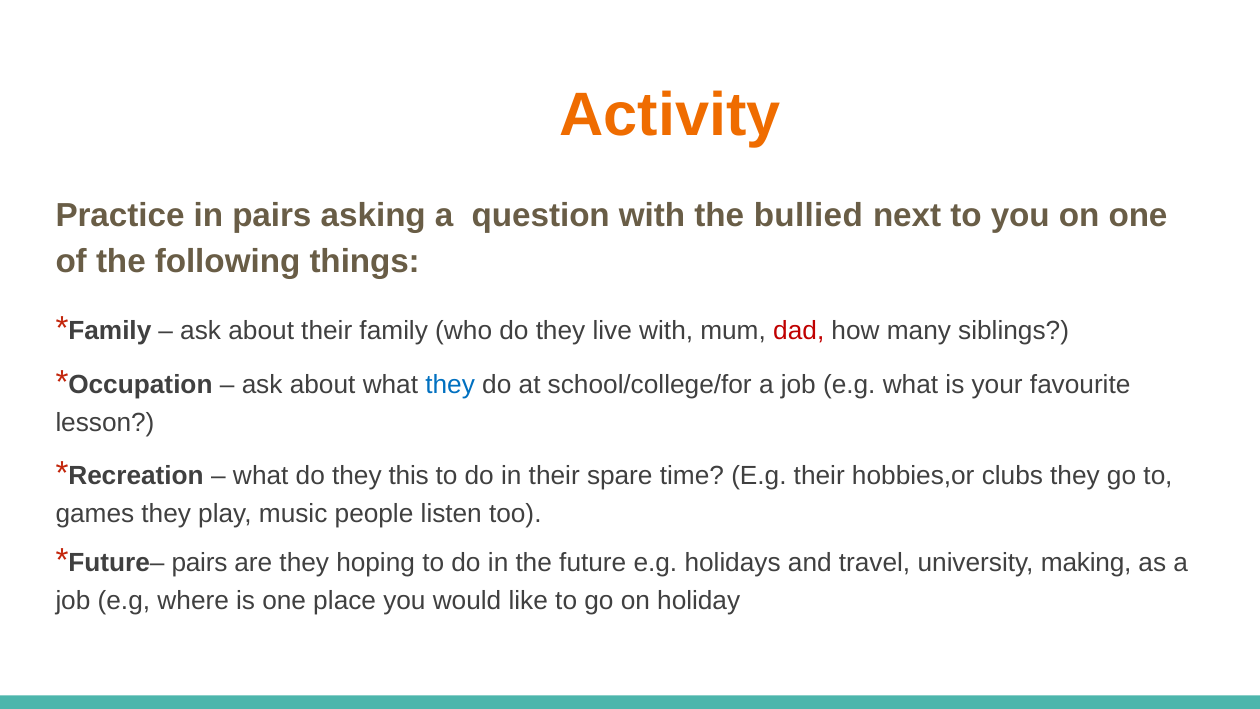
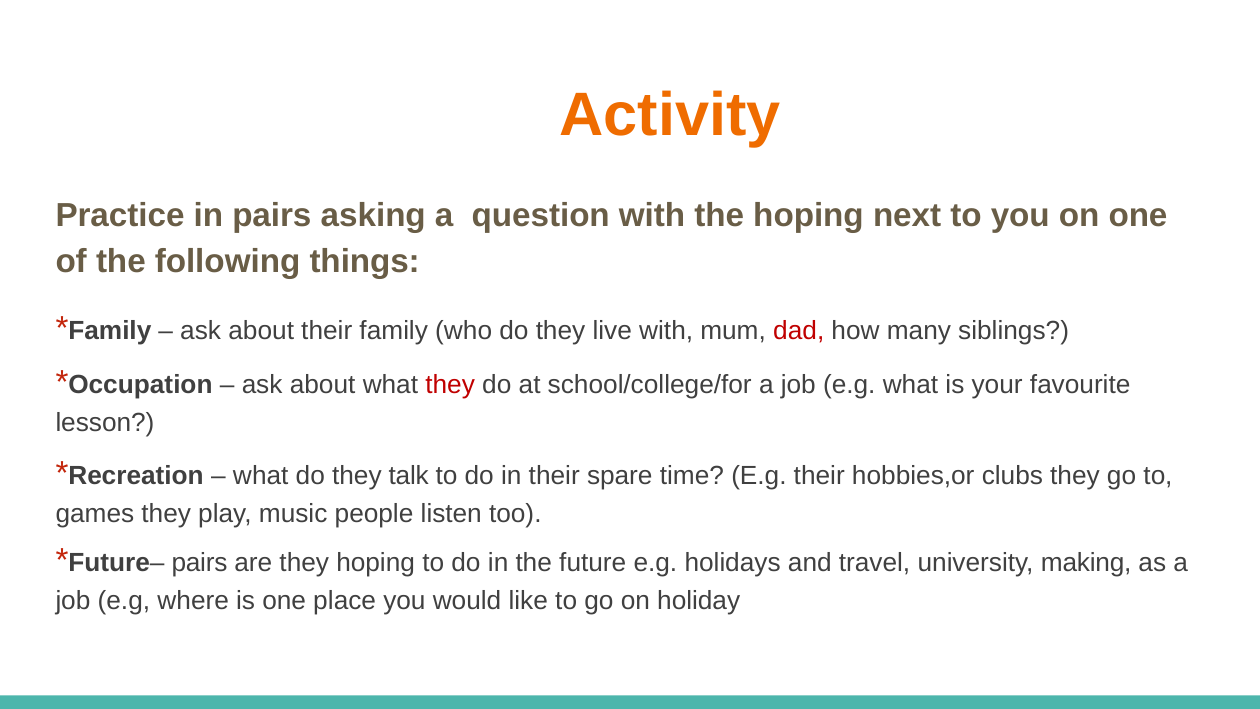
the bullied: bullied -> hoping
they at (450, 385) colour: blue -> red
this: this -> talk
